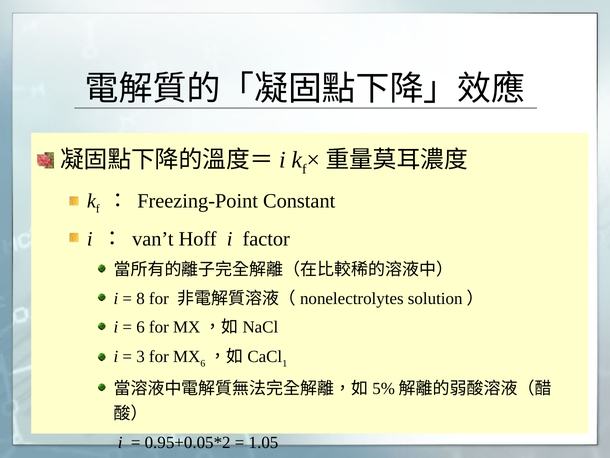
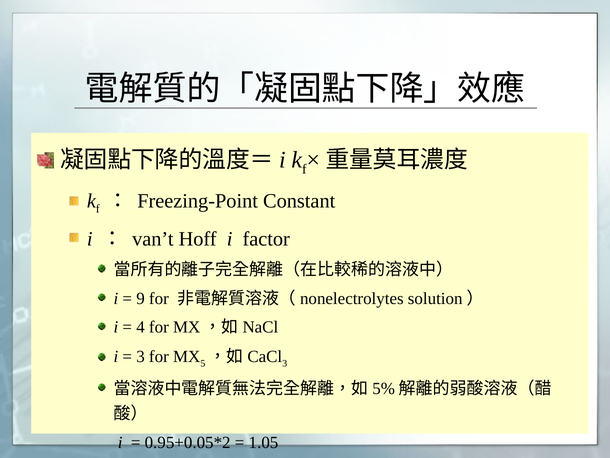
8: 8 -> 9
6 at (140, 327): 6 -> 4
6 at (203, 363): 6 -> 5
1 at (285, 363): 1 -> 3
